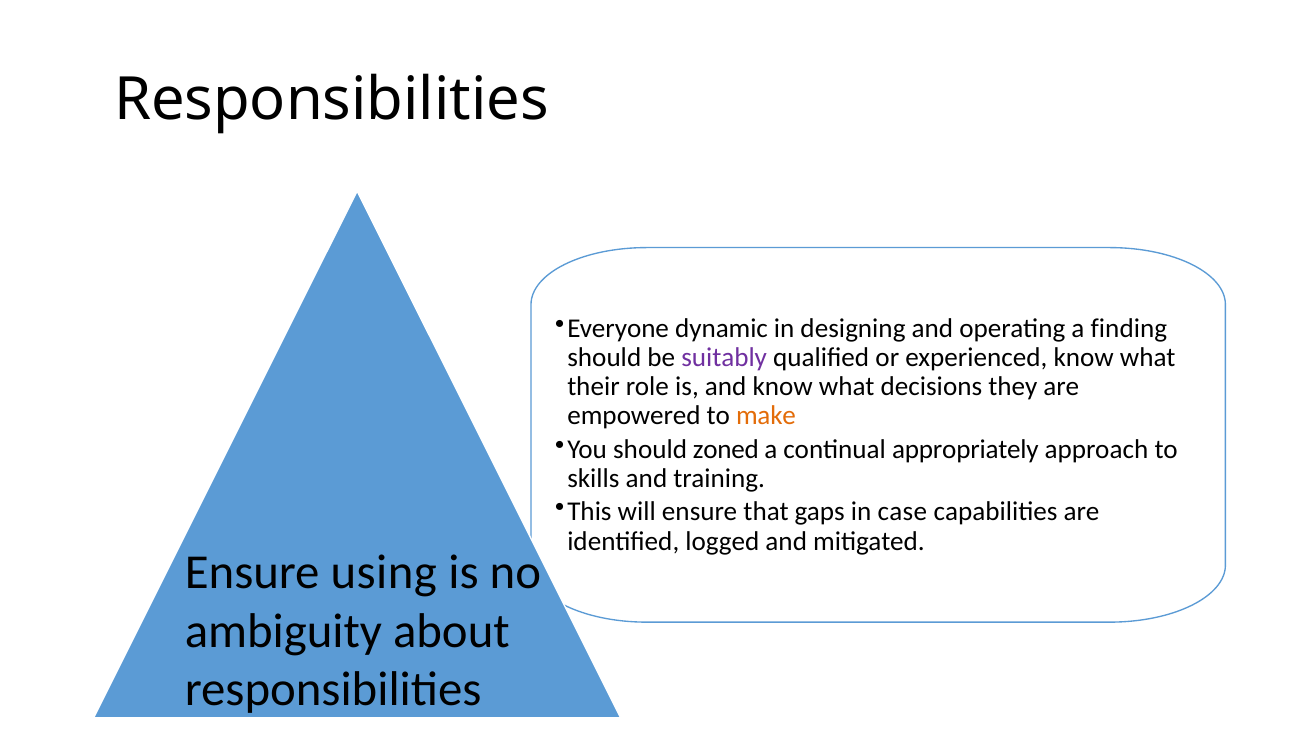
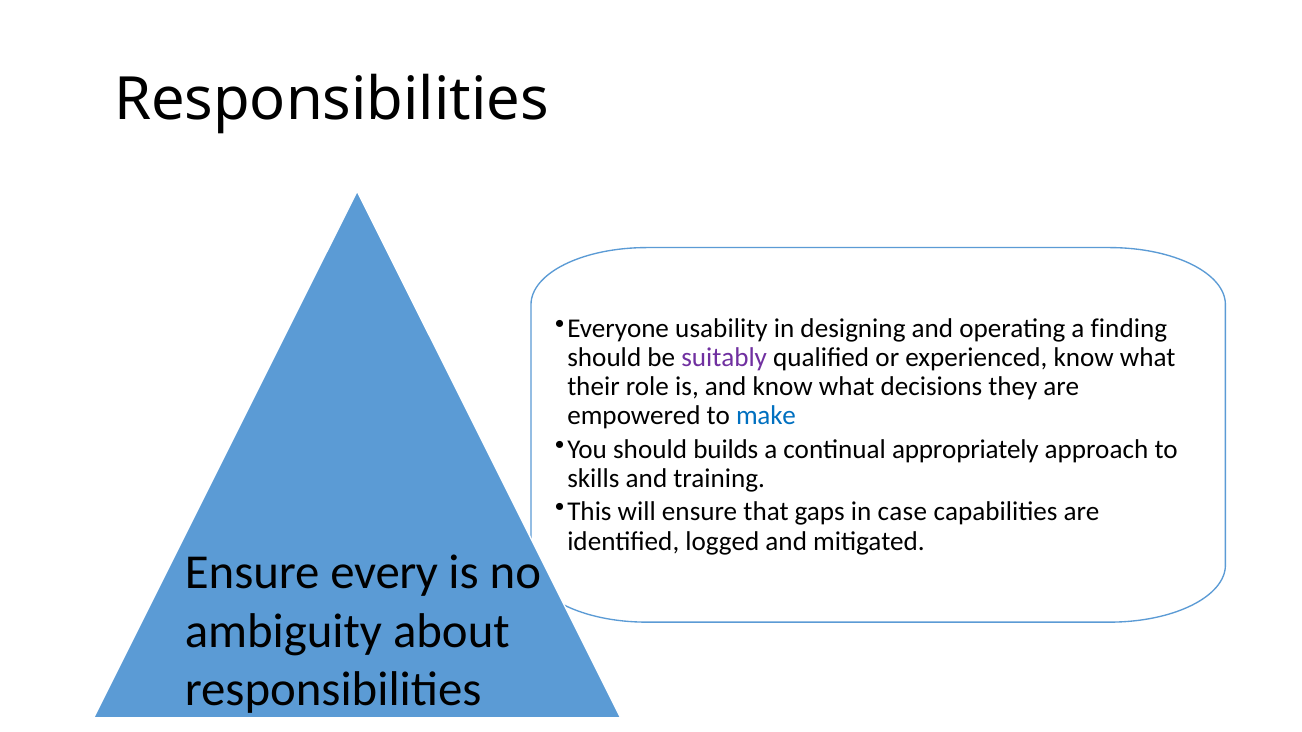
dynamic: dynamic -> usability
make colour: orange -> blue
zoned: zoned -> builds
using: using -> every
